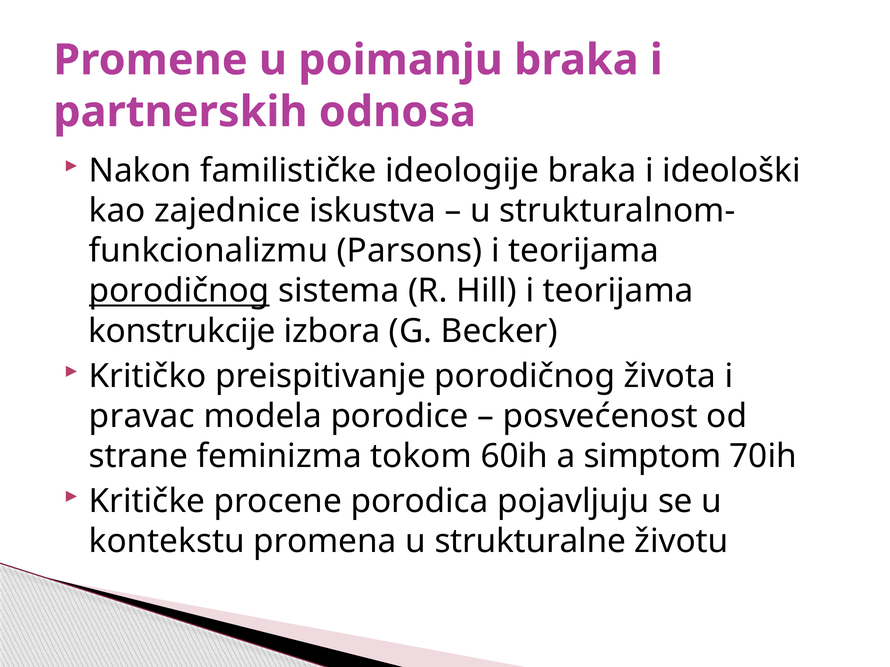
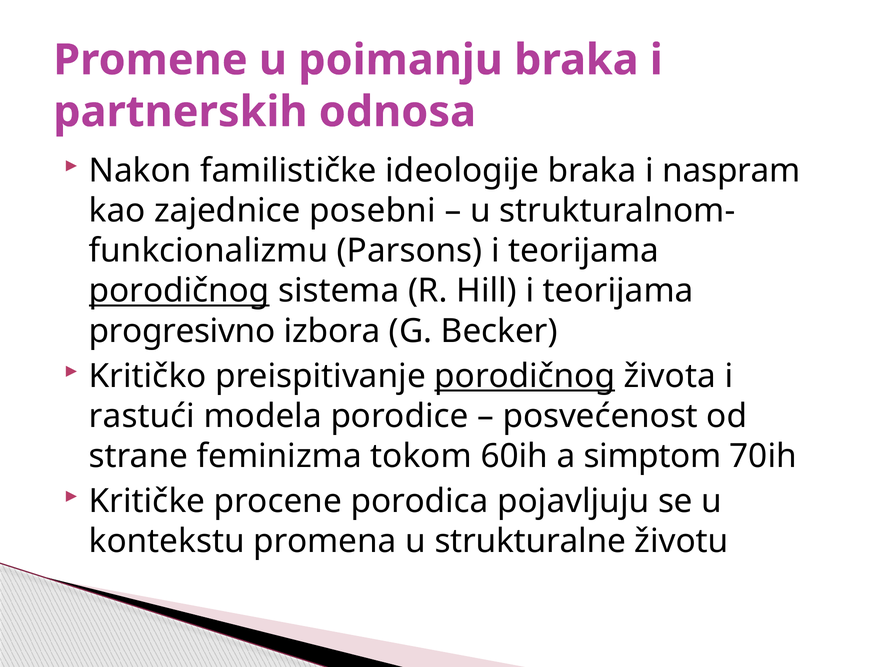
ideološki: ideološki -> naspram
iskustva: iskustva -> posebni
konstrukcije: konstrukcije -> progresivno
porodičnog at (525, 376) underline: none -> present
pravac: pravac -> rastući
